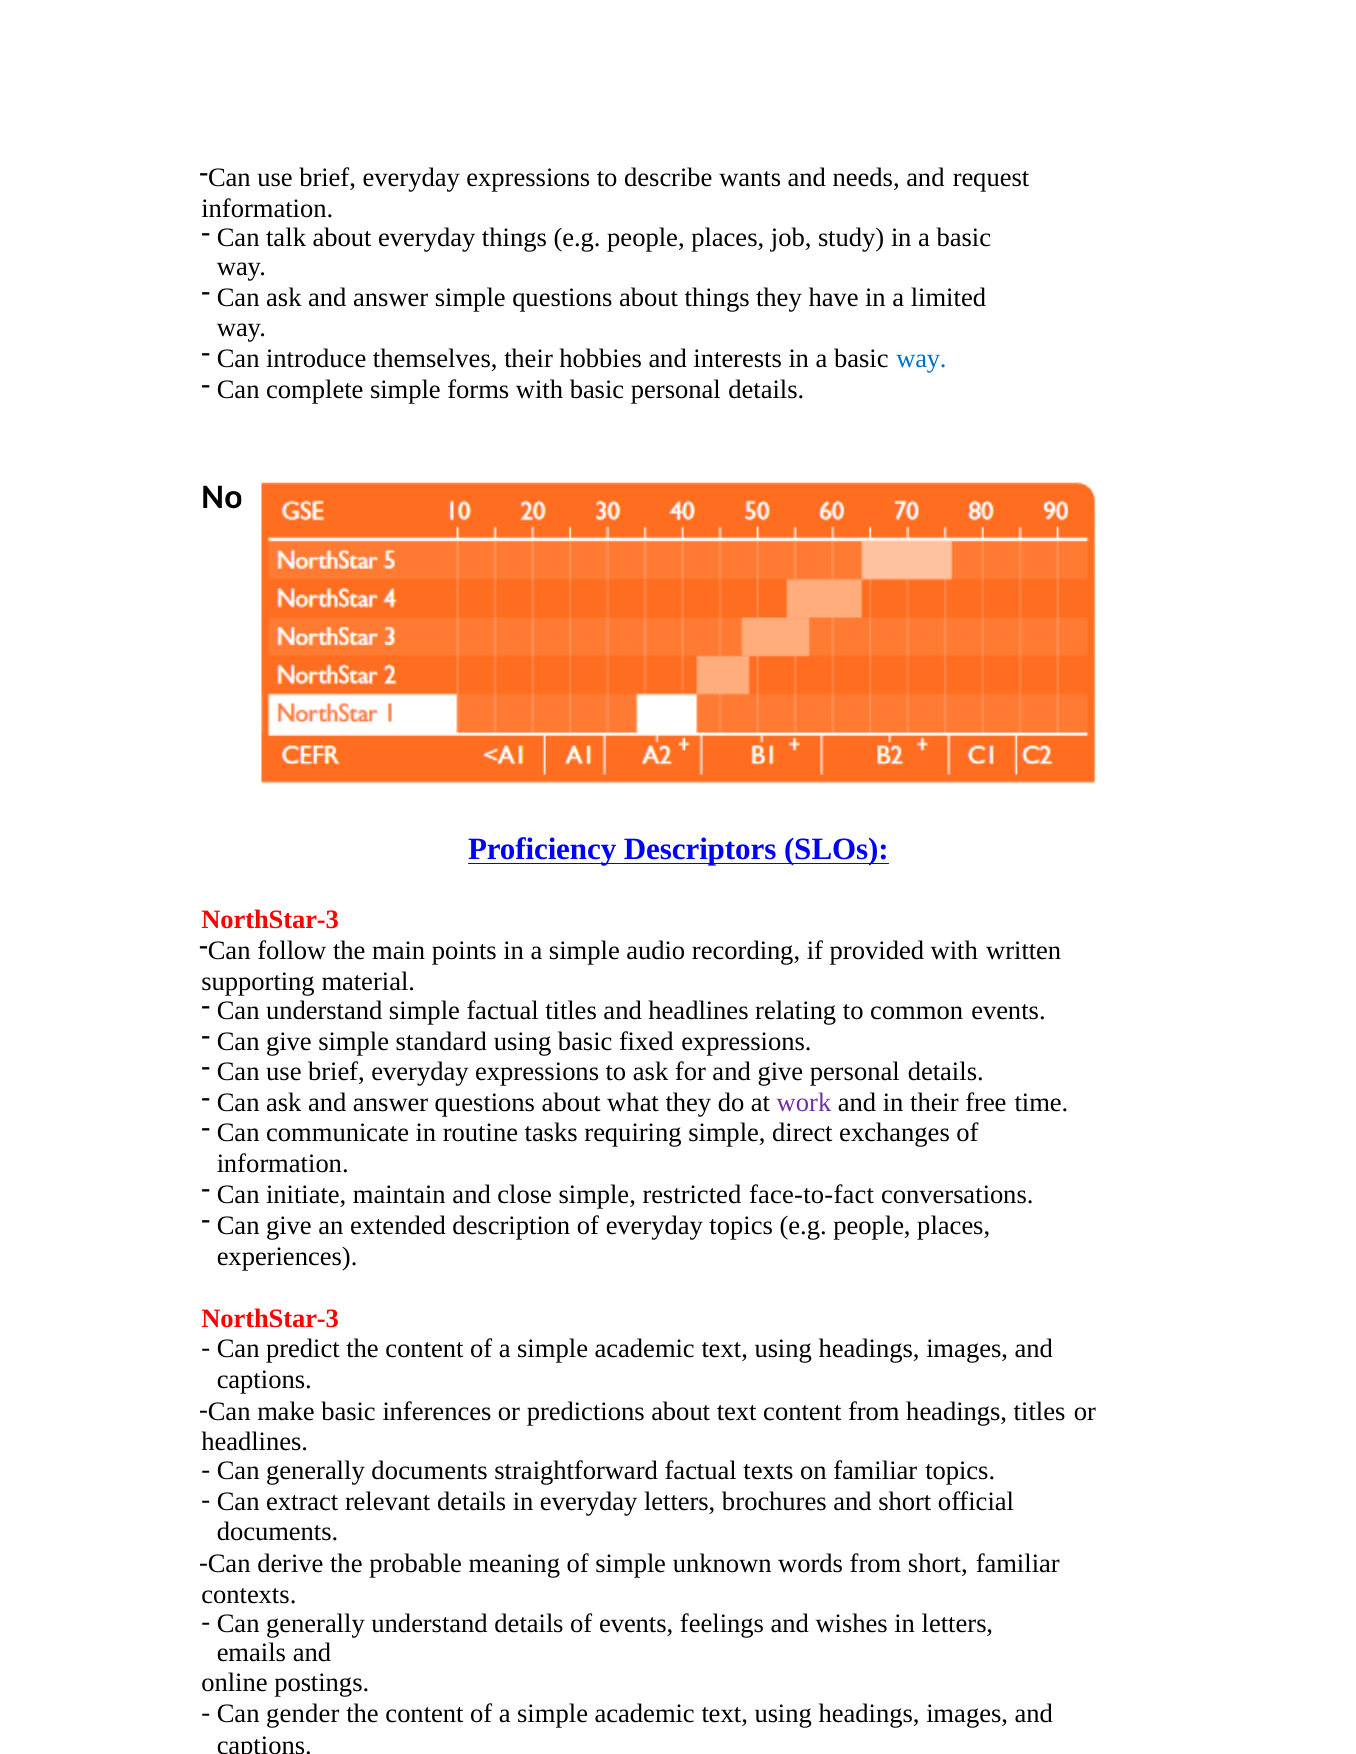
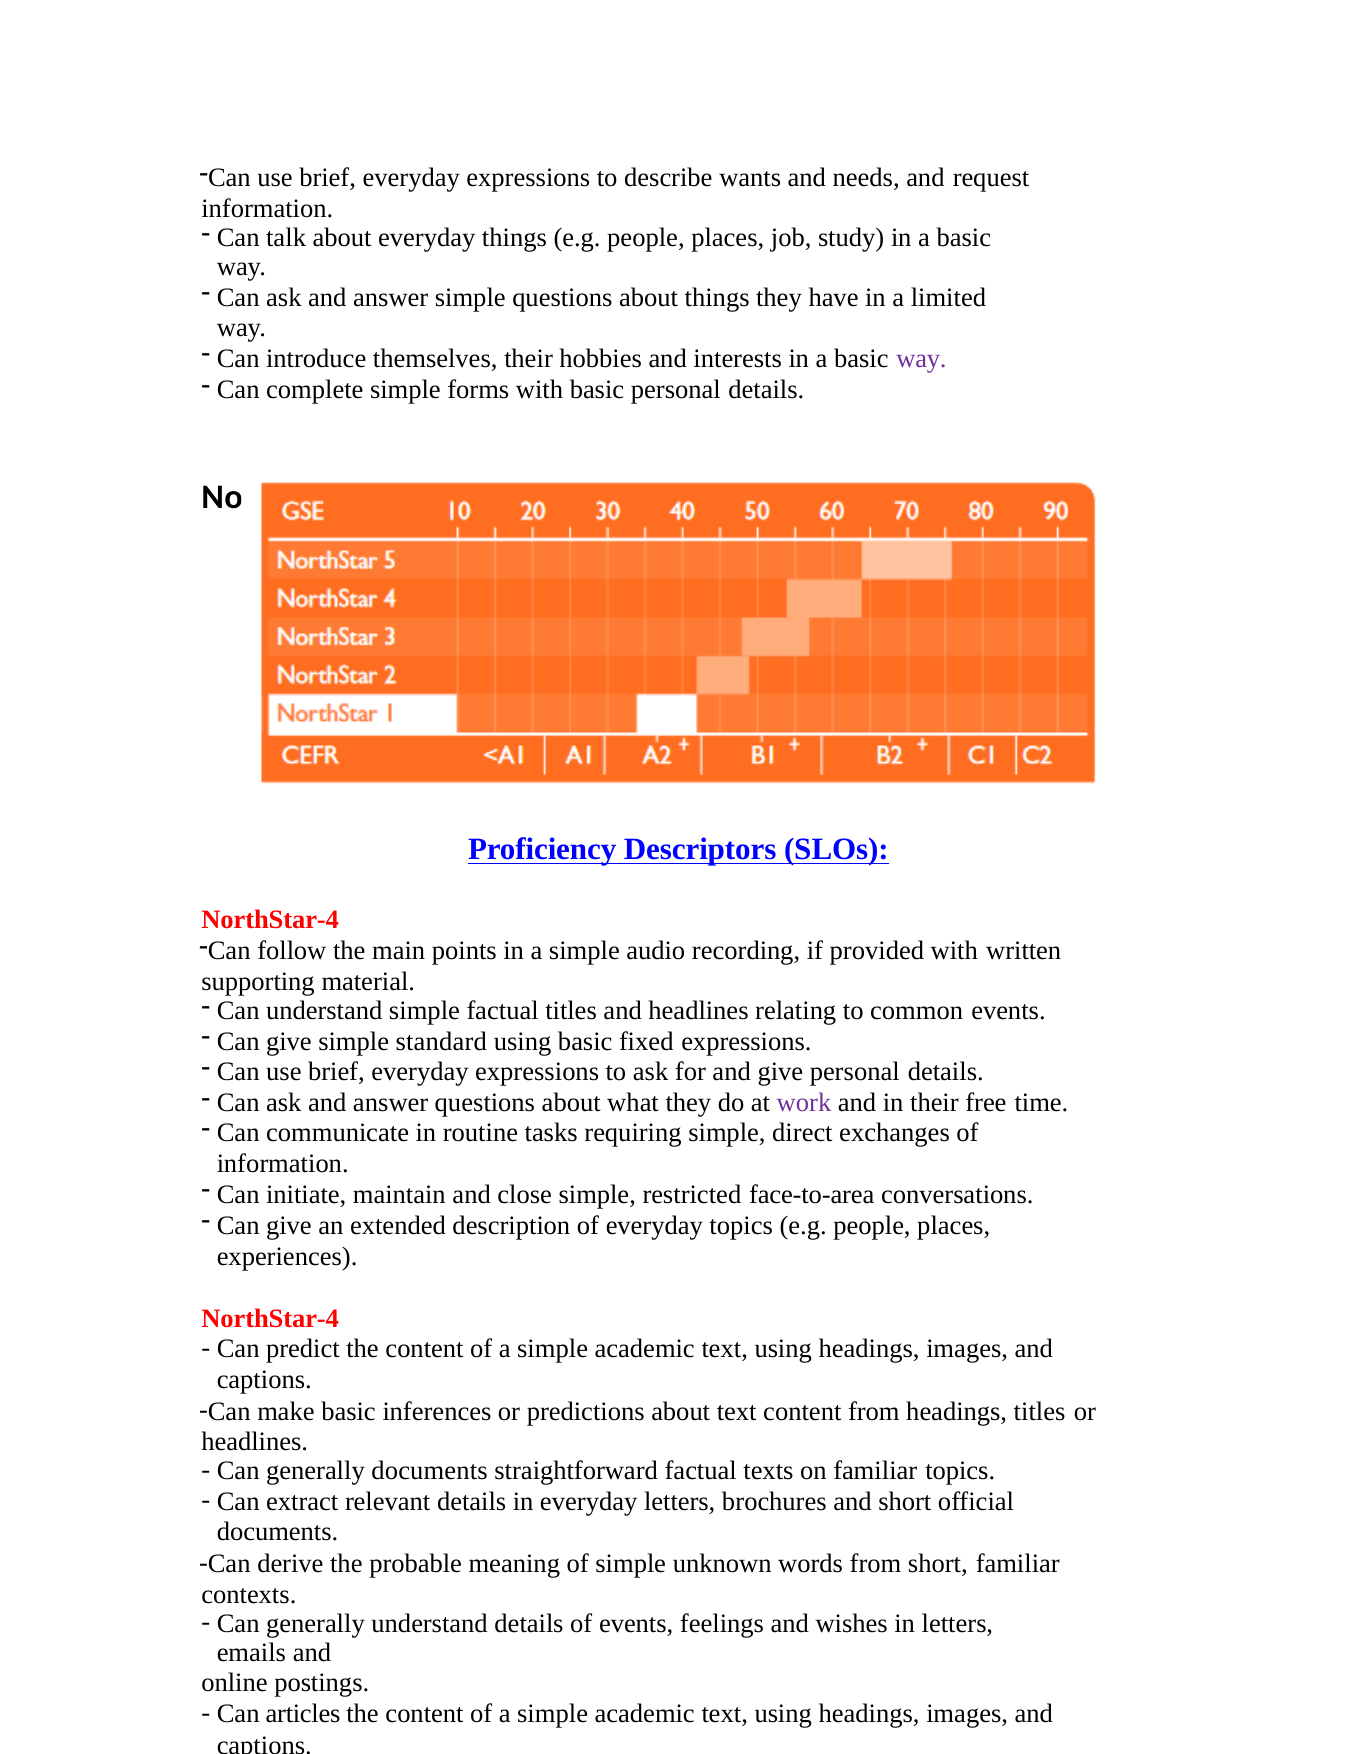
way at (921, 359) colour: blue -> purple
NorthStar-3 at (270, 920): NorthStar-3 -> NorthStar-4
face-to-fact: face-to-fact -> face-to-area
NorthStar-3 at (270, 1319): NorthStar-3 -> NorthStar-4
gender: gender -> articles
